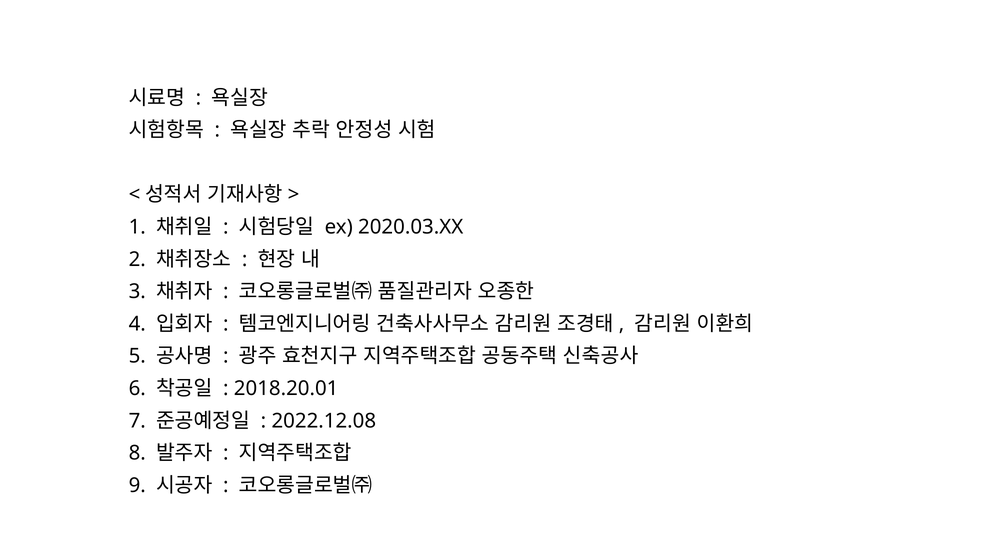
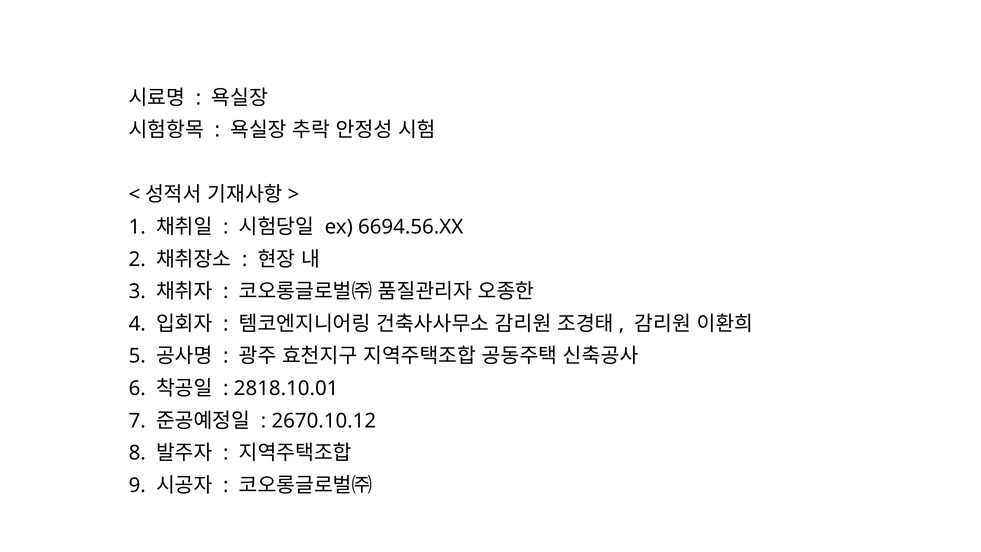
2020.03.XX: 2020.03.XX -> 6694.56.XX
2018.20.01: 2018.20.01 -> 2818.10.01
2022.12.08: 2022.12.08 -> 2670.10.12
